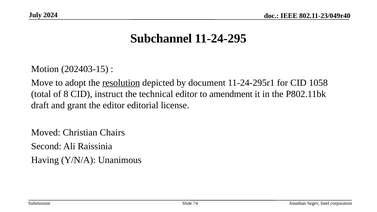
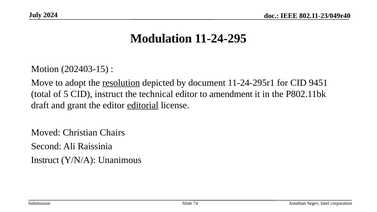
Subchannel: Subchannel -> Modulation
1058: 1058 -> 9451
8: 8 -> 5
editorial underline: none -> present
Having at (45, 160): Having -> Instruct
